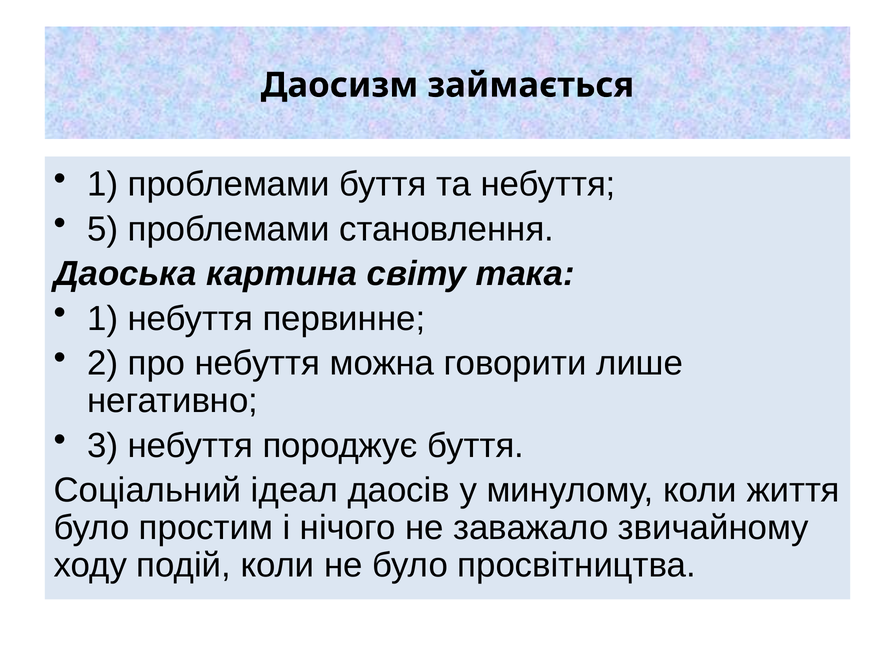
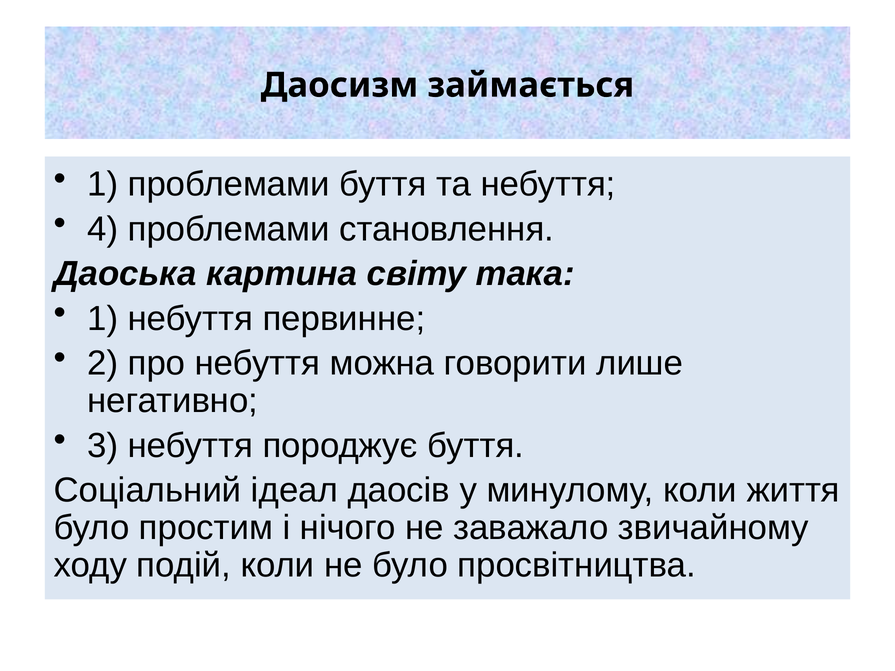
5: 5 -> 4
